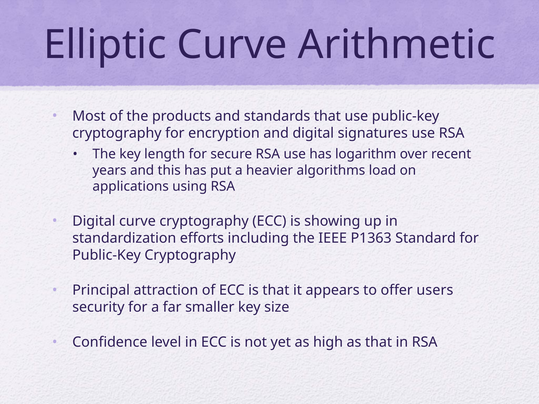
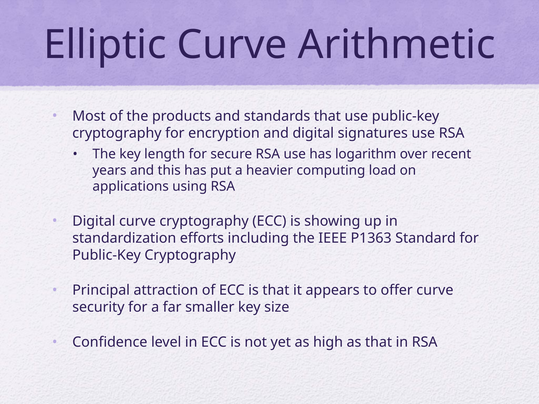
algorithms: algorithms -> computing
offer users: users -> curve
